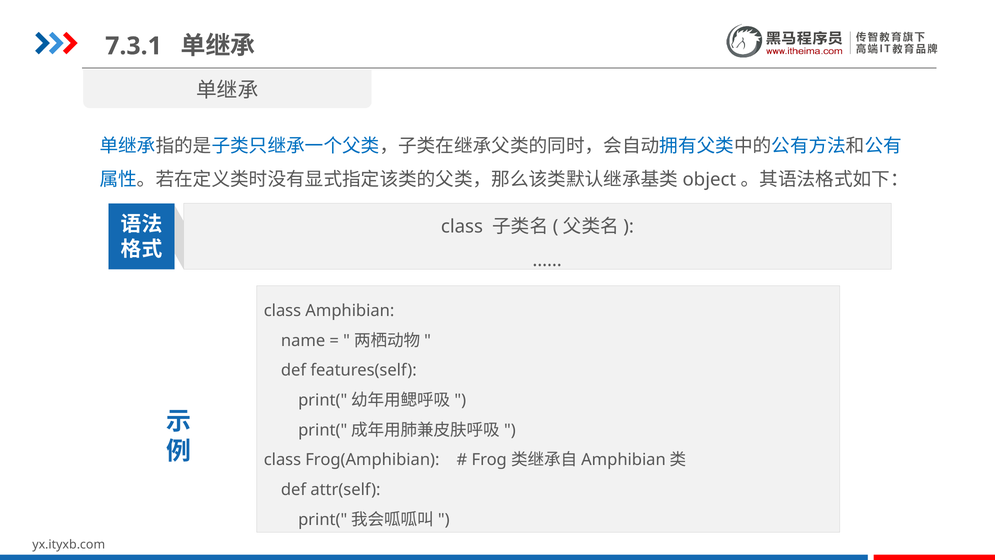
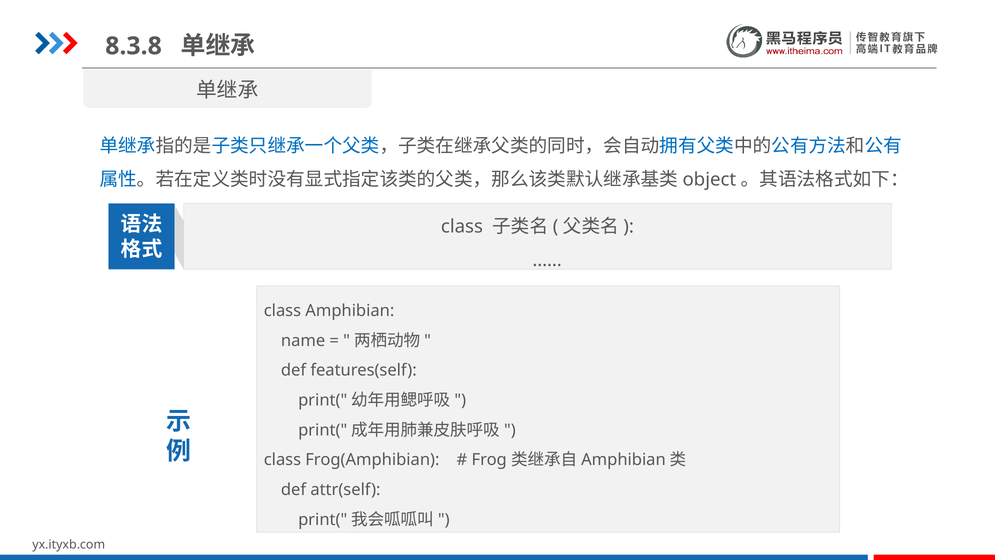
7.3.1: 7.3.1 -> 8.3.8
